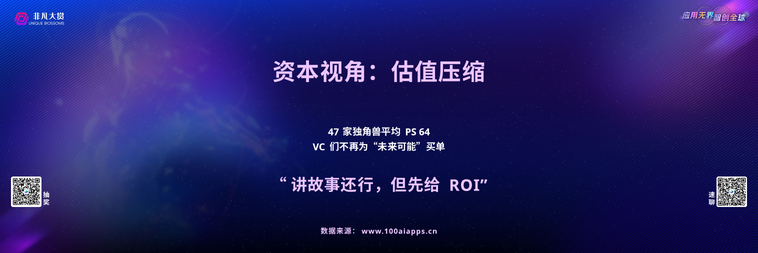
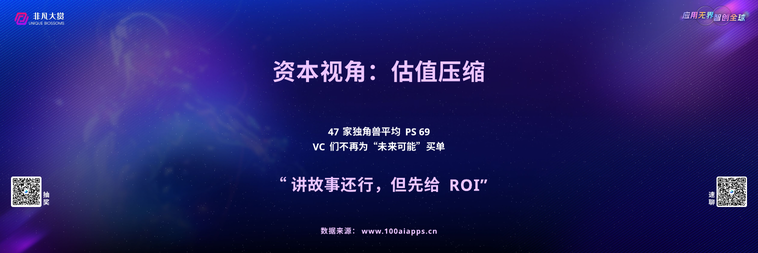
64: 64 -> 69
